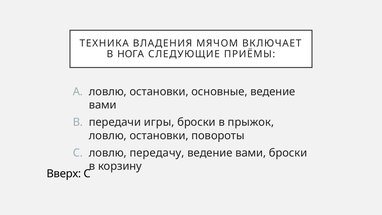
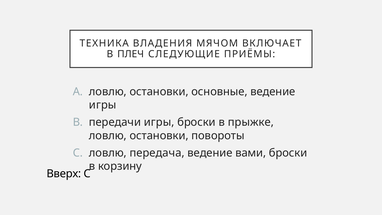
НОГА: НОГА -> ПЛЕЧ
вами at (103, 105): вами -> игры
прыжок: прыжок -> прыжке
передачу: передачу -> передача
